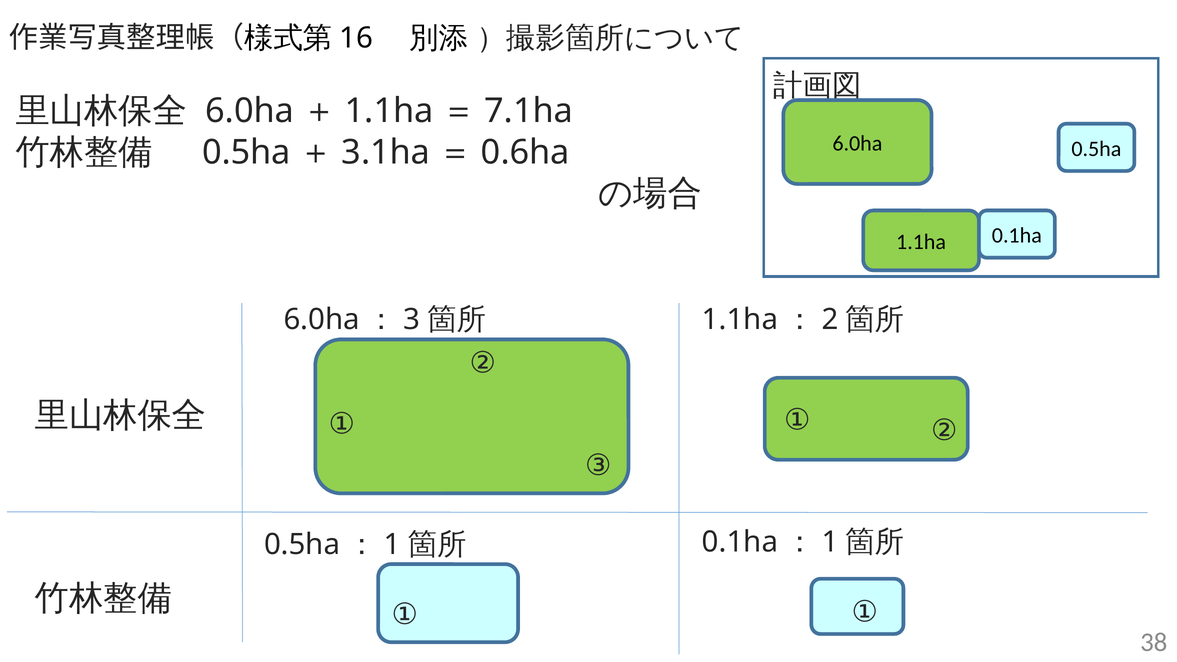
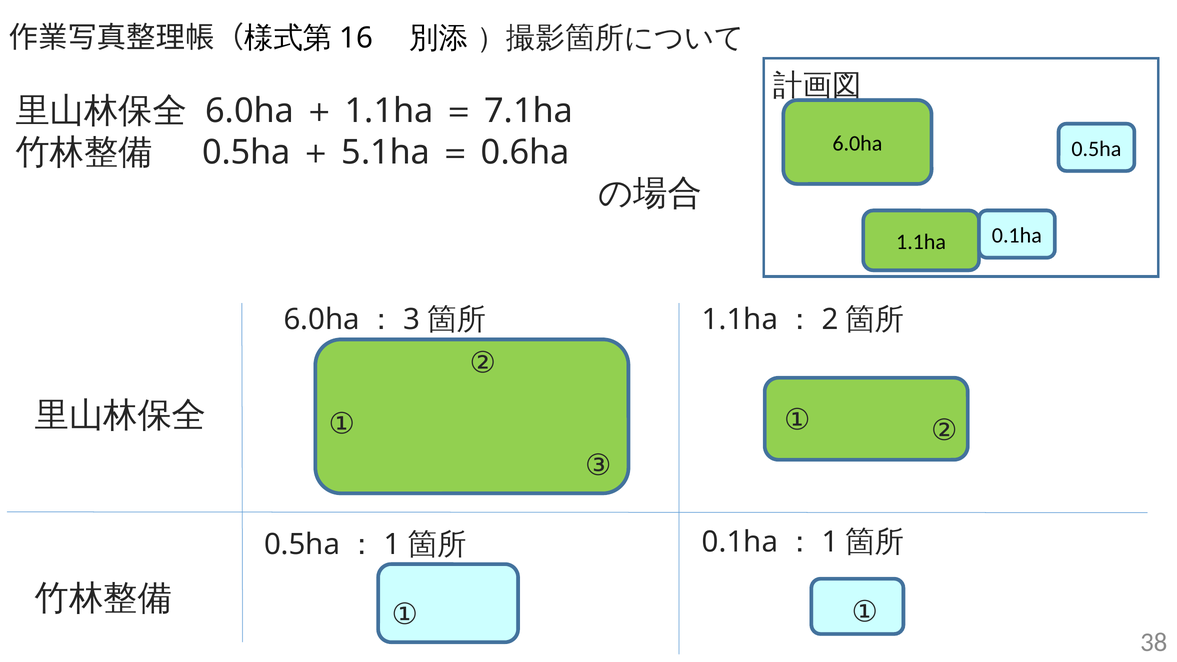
3.1ha: 3.1ha -> 5.1ha
